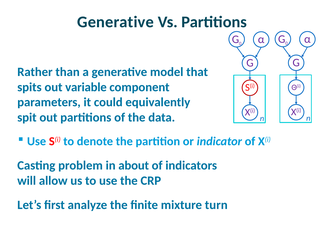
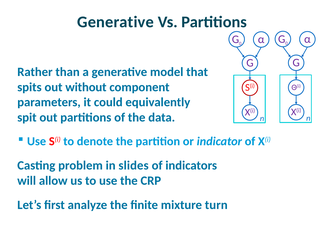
variable: variable -> without
about: about -> slides
